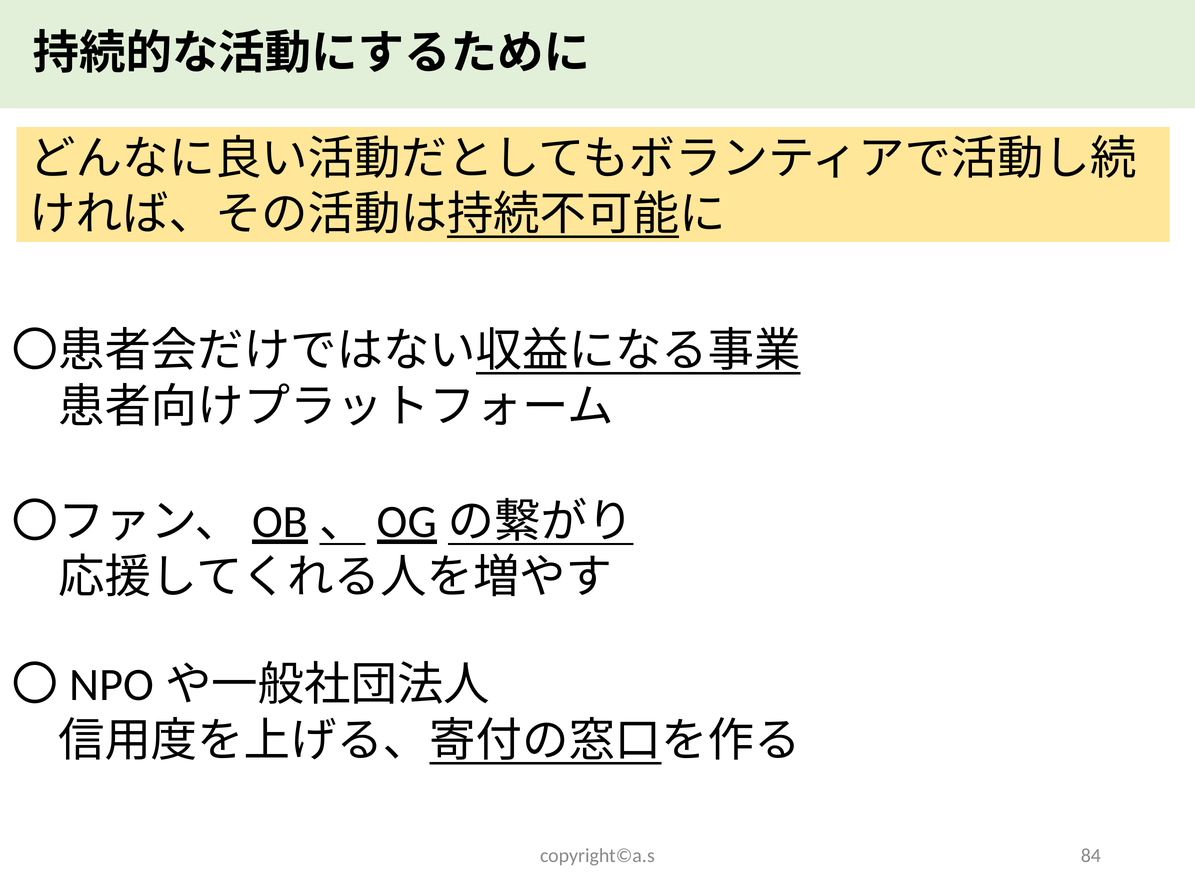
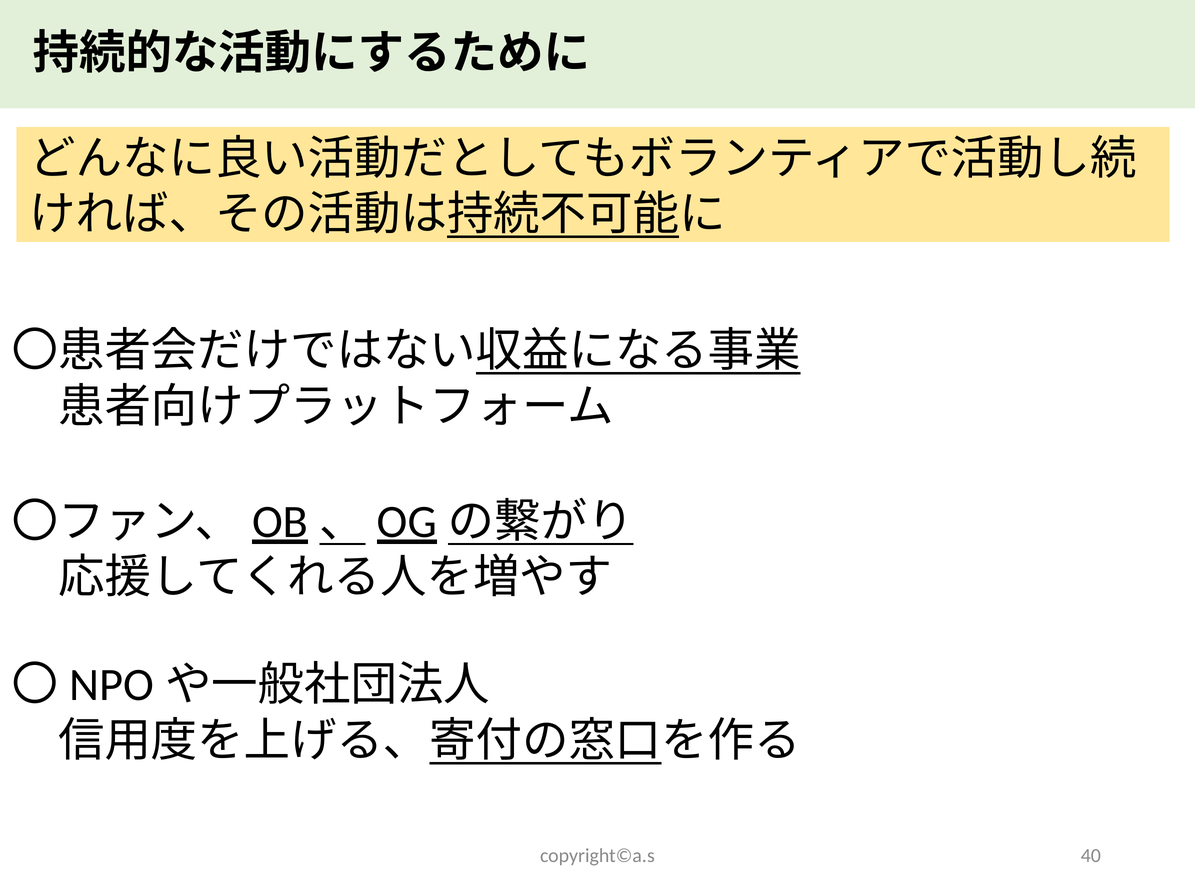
84: 84 -> 40
